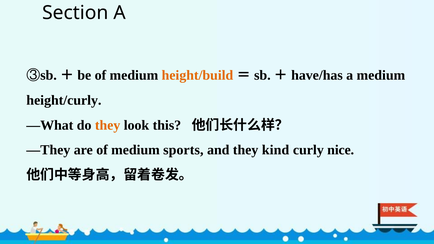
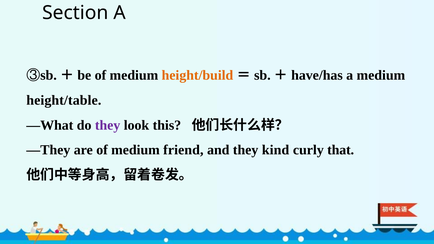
height/curly: height/curly -> height/table
they at (108, 125) colour: orange -> purple
sports: sports -> friend
nice: nice -> that
